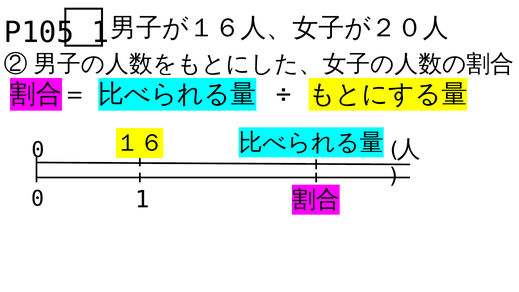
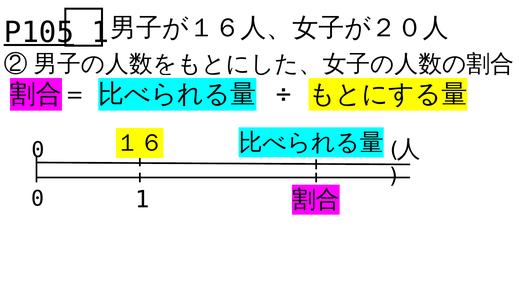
P105 underline: none -> present
